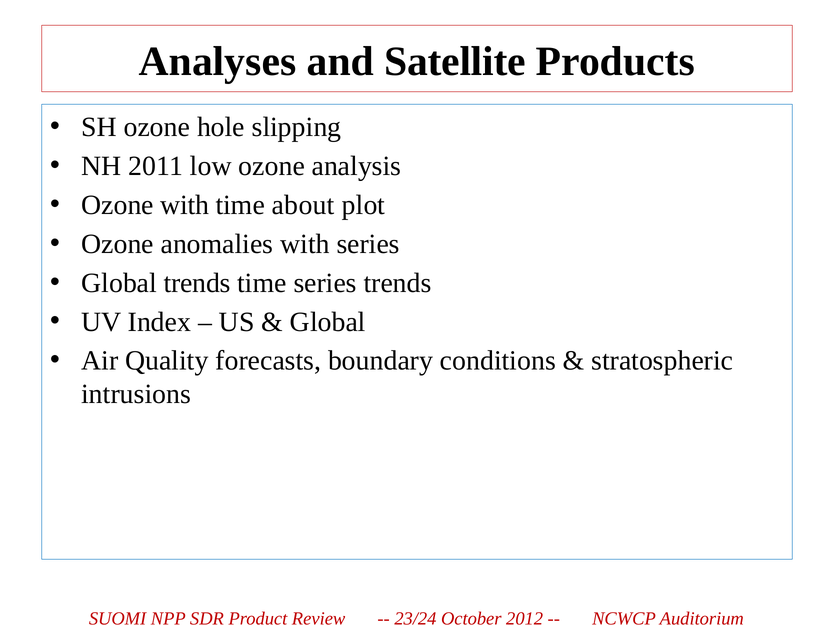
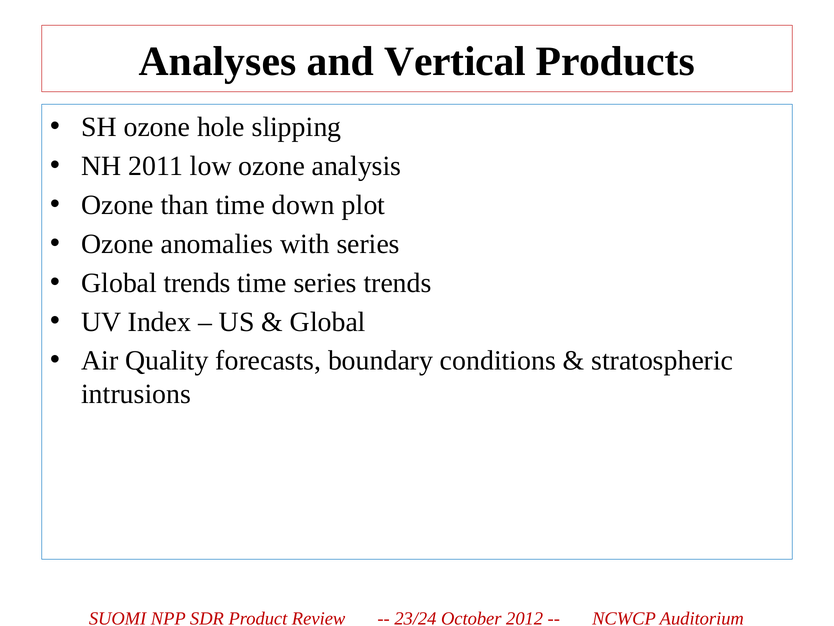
Satellite: Satellite -> Vertical
Ozone with: with -> than
about: about -> down
